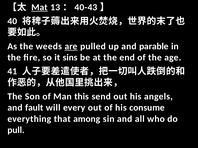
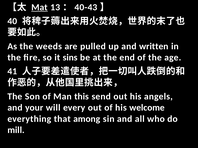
are underline: present -> none
parable: parable -> written
fault: fault -> your
consume: consume -> welcome
pull: pull -> mill
